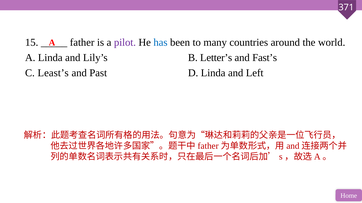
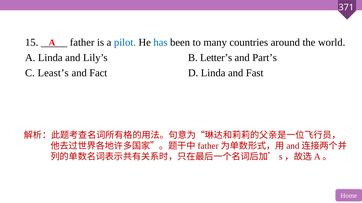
pilot colour: purple -> blue
Fast’s: Fast’s -> Part’s
Past: Past -> Fact
Left: Left -> Fast
